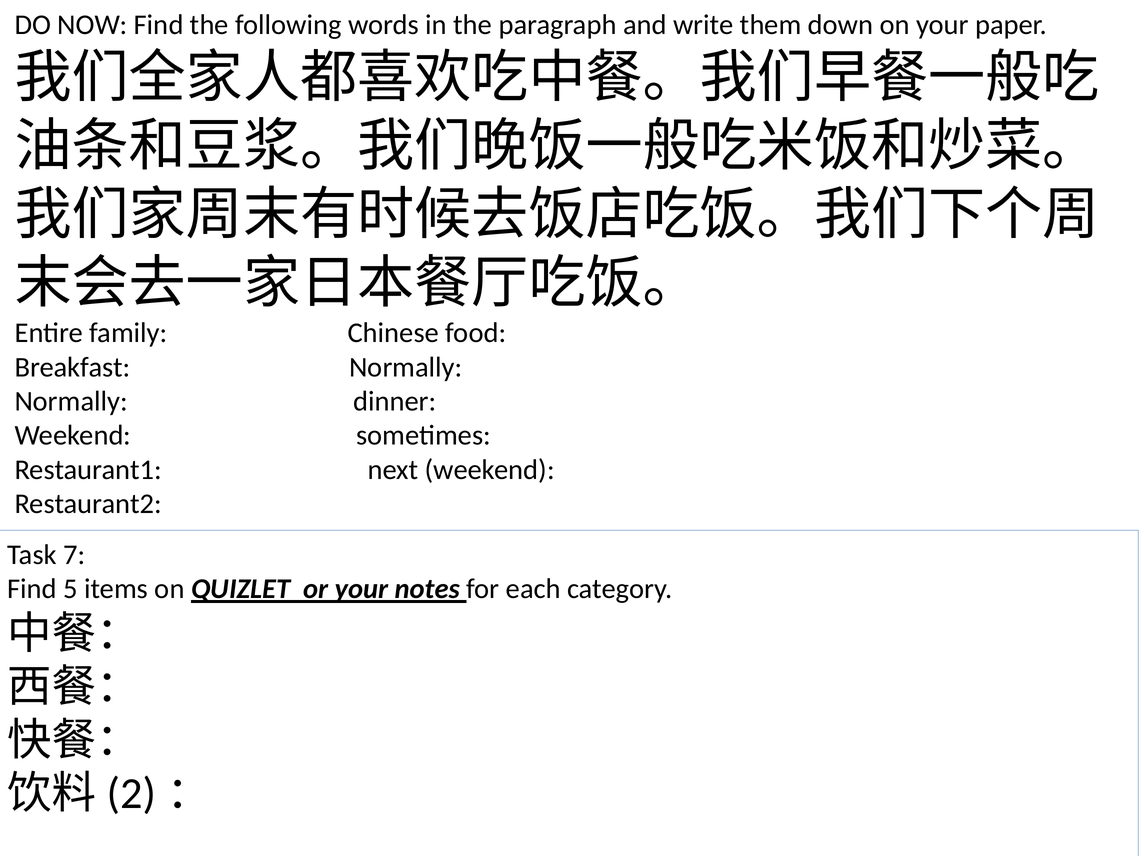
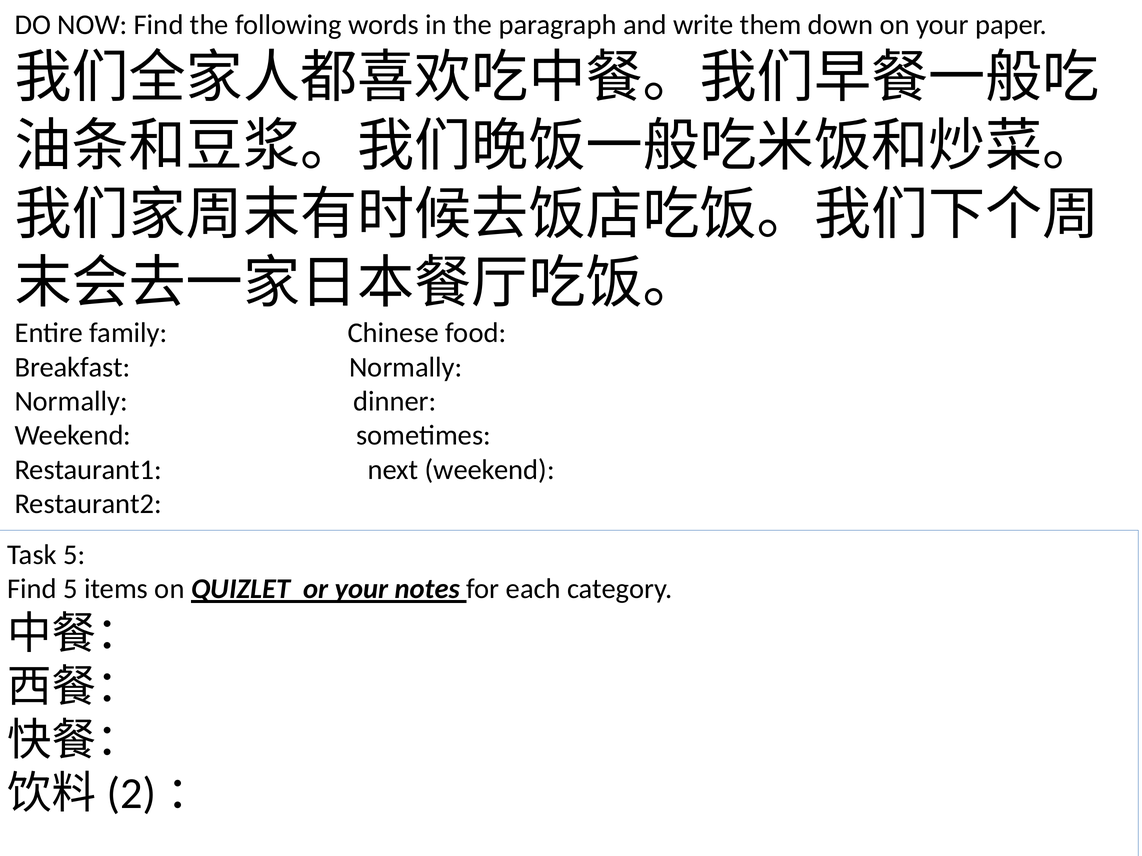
Task 7: 7 -> 5
